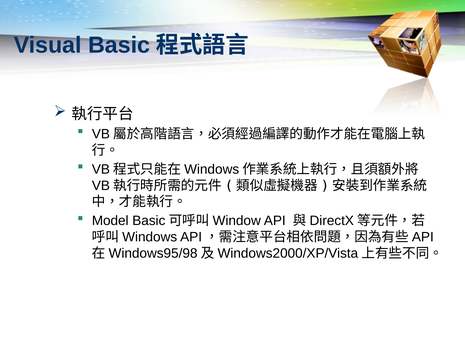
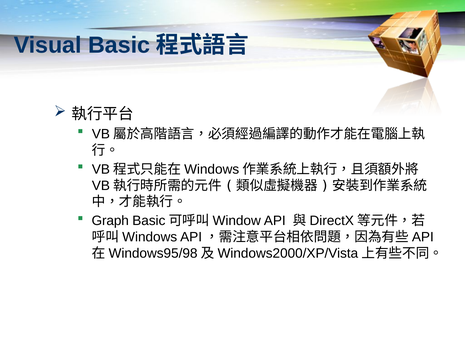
Model: Model -> Graph
